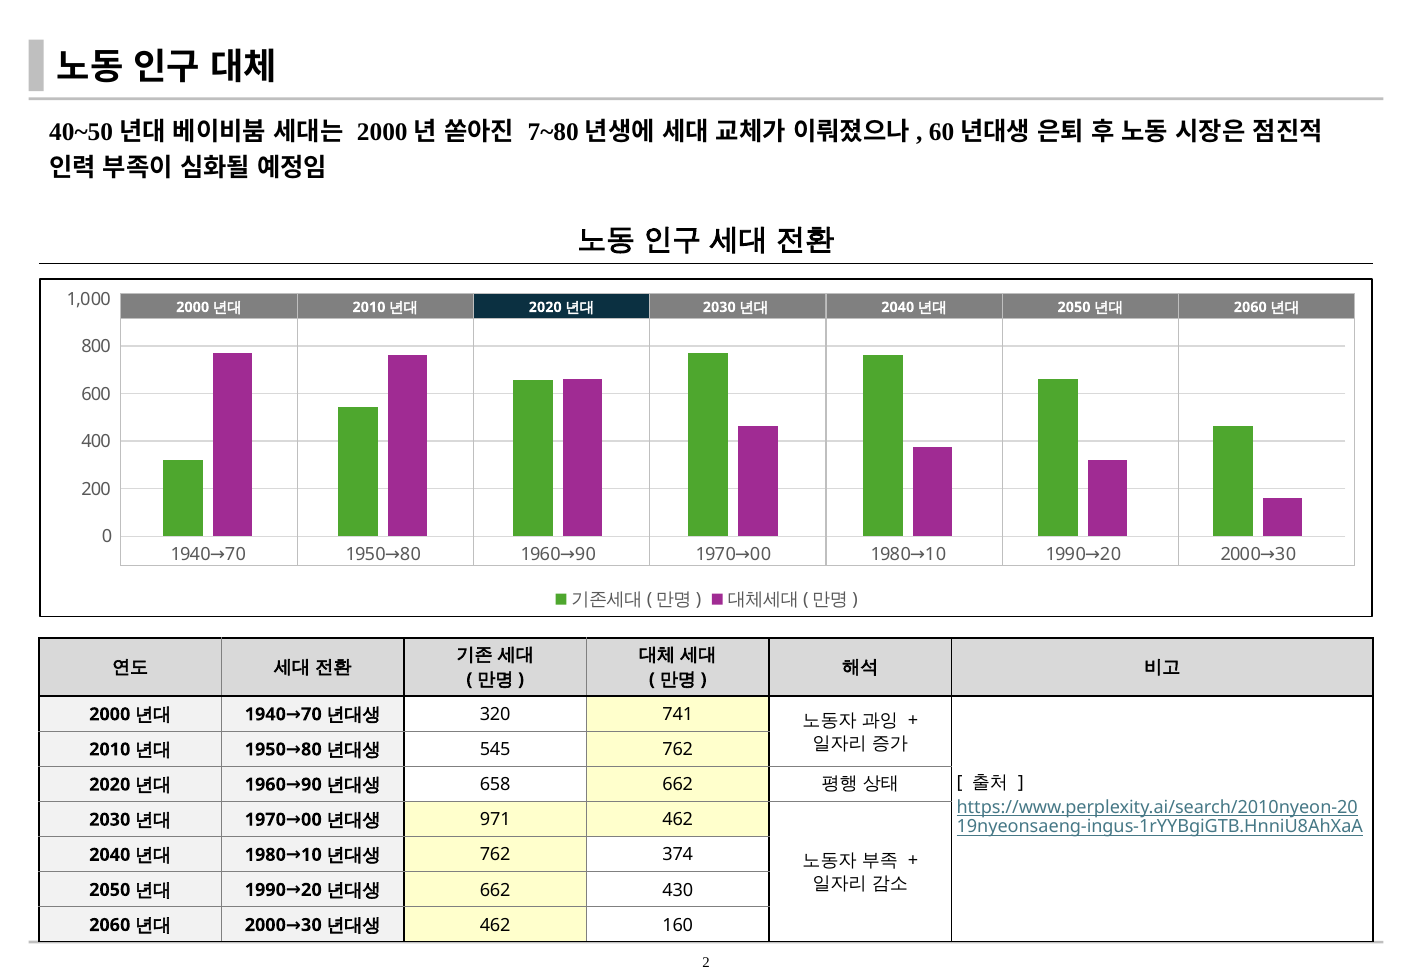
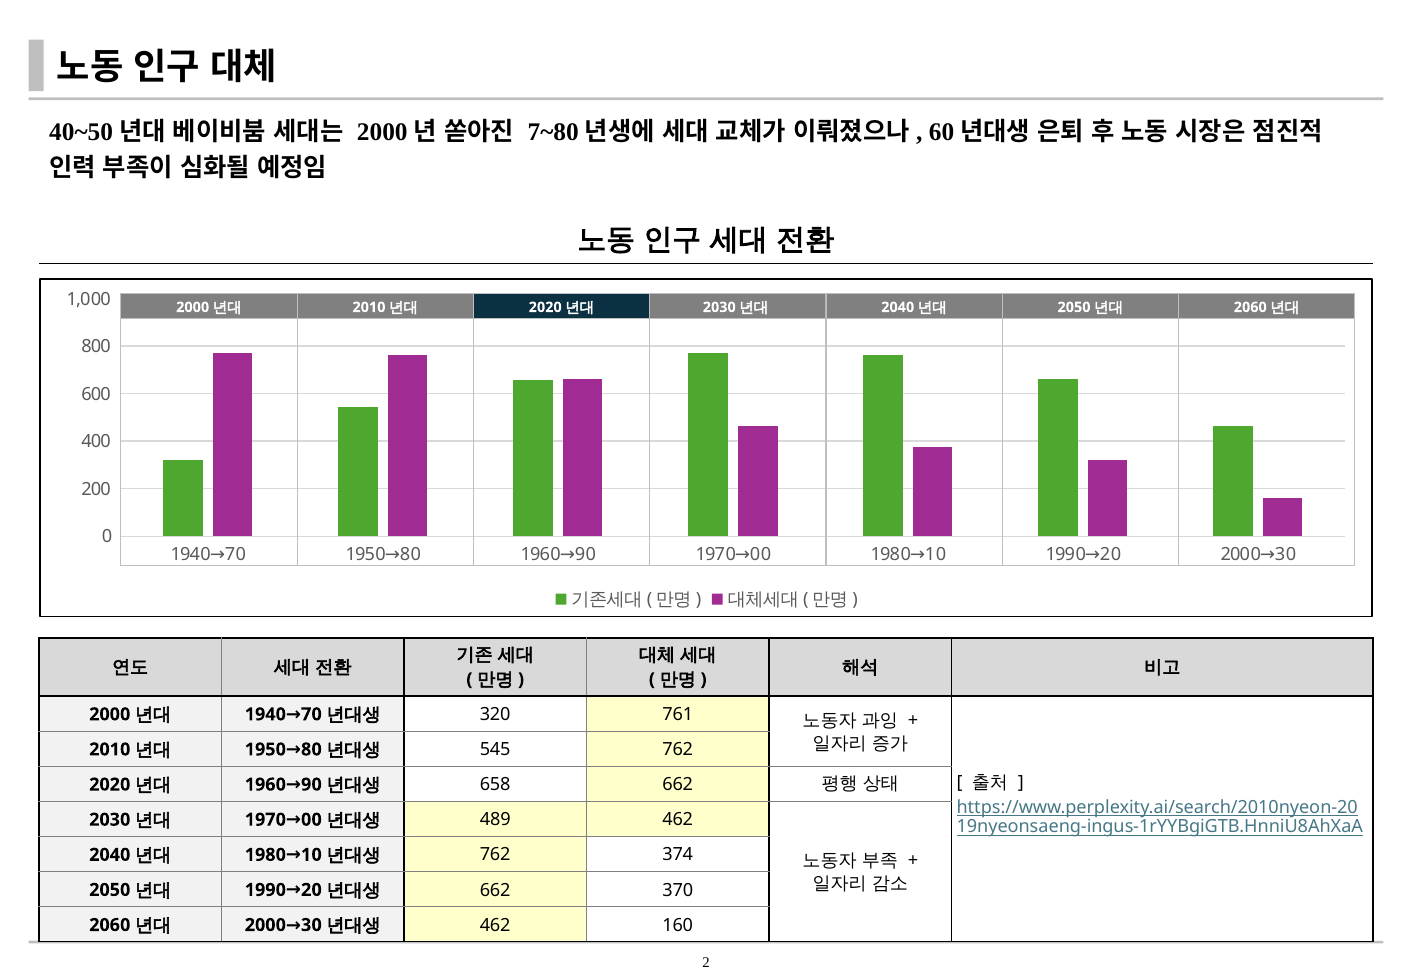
741: 741 -> 761
971: 971 -> 489
430: 430 -> 370
